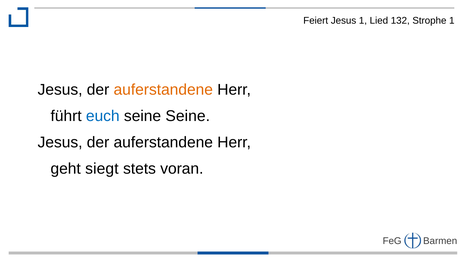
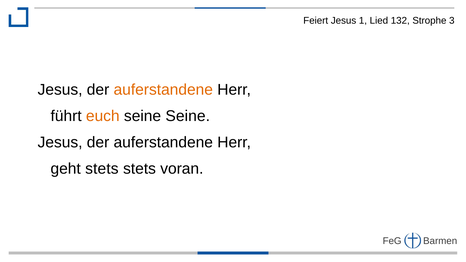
Strophe 1: 1 -> 3
euch colour: blue -> orange
geht siegt: siegt -> stets
